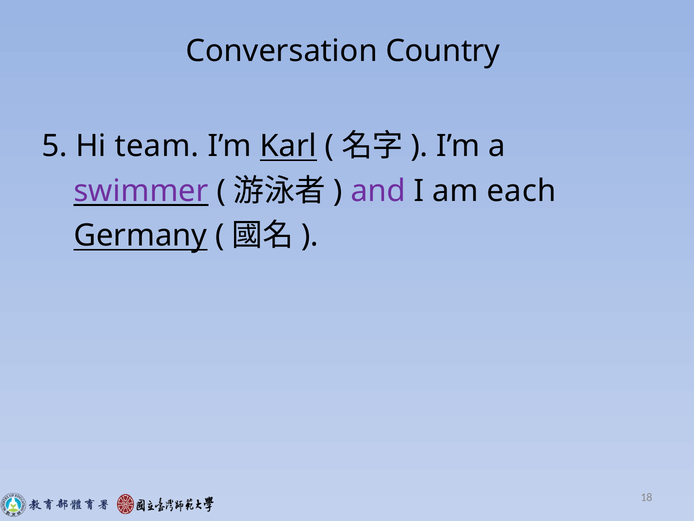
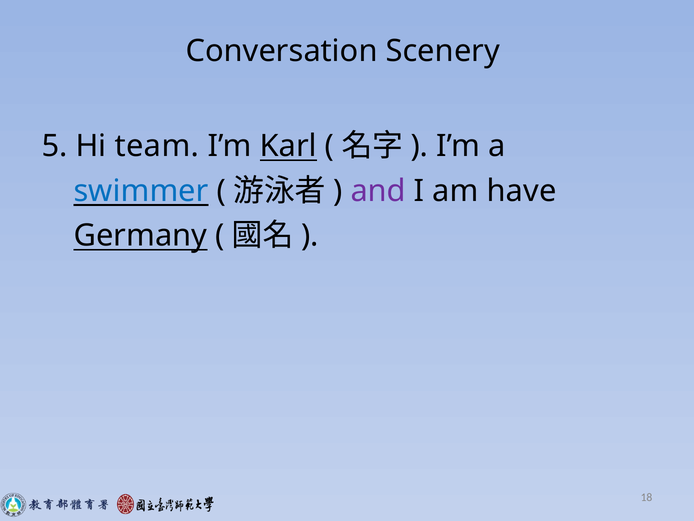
Country: Country -> Scenery
swimmer colour: purple -> blue
each: each -> have
